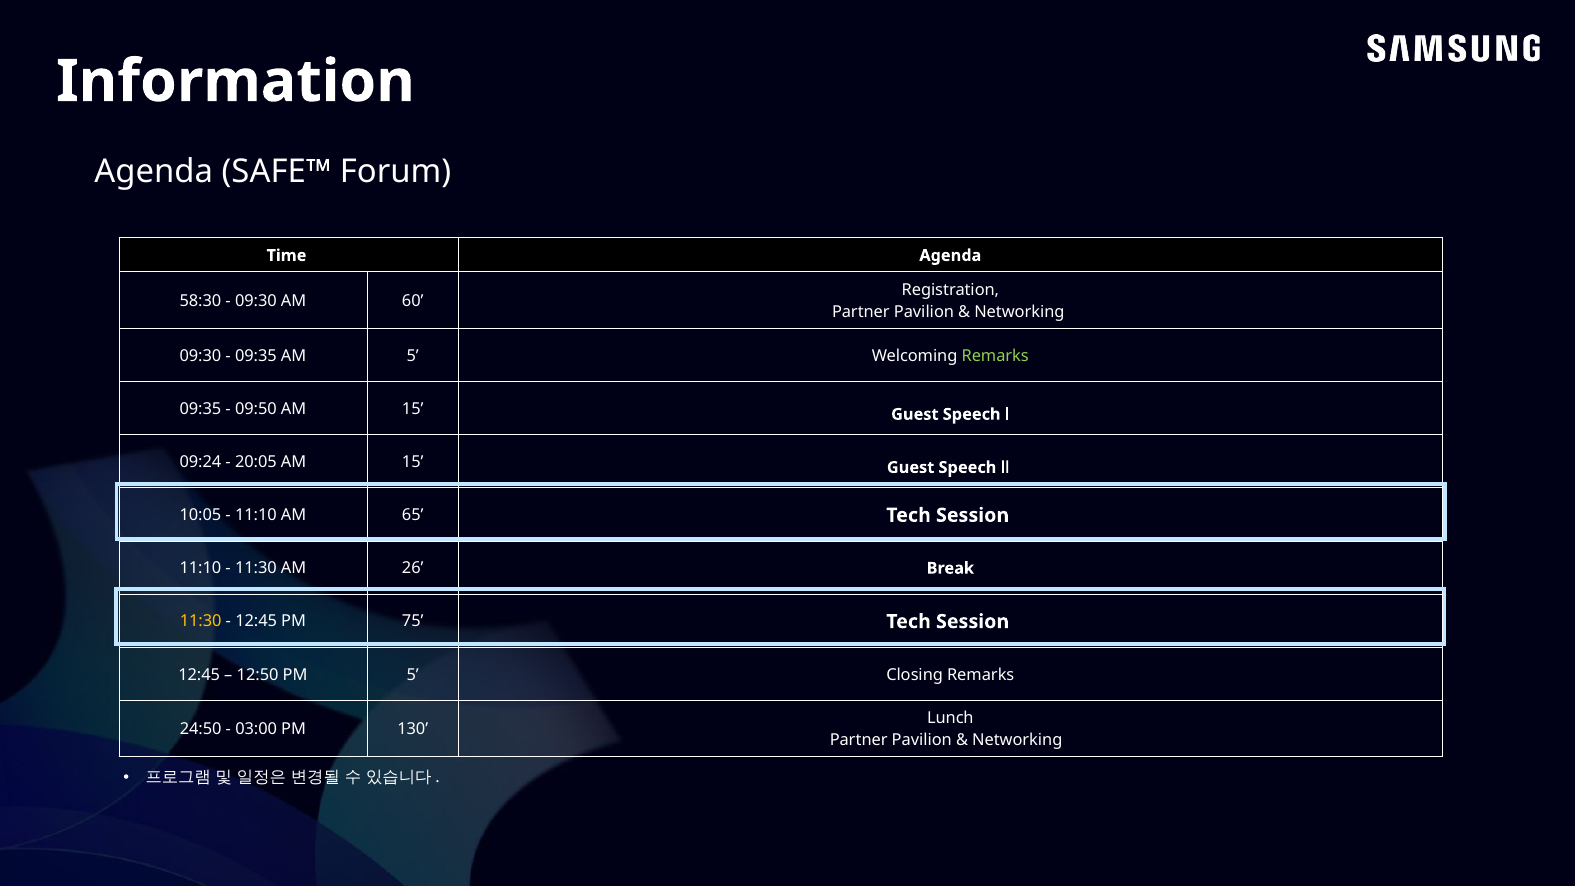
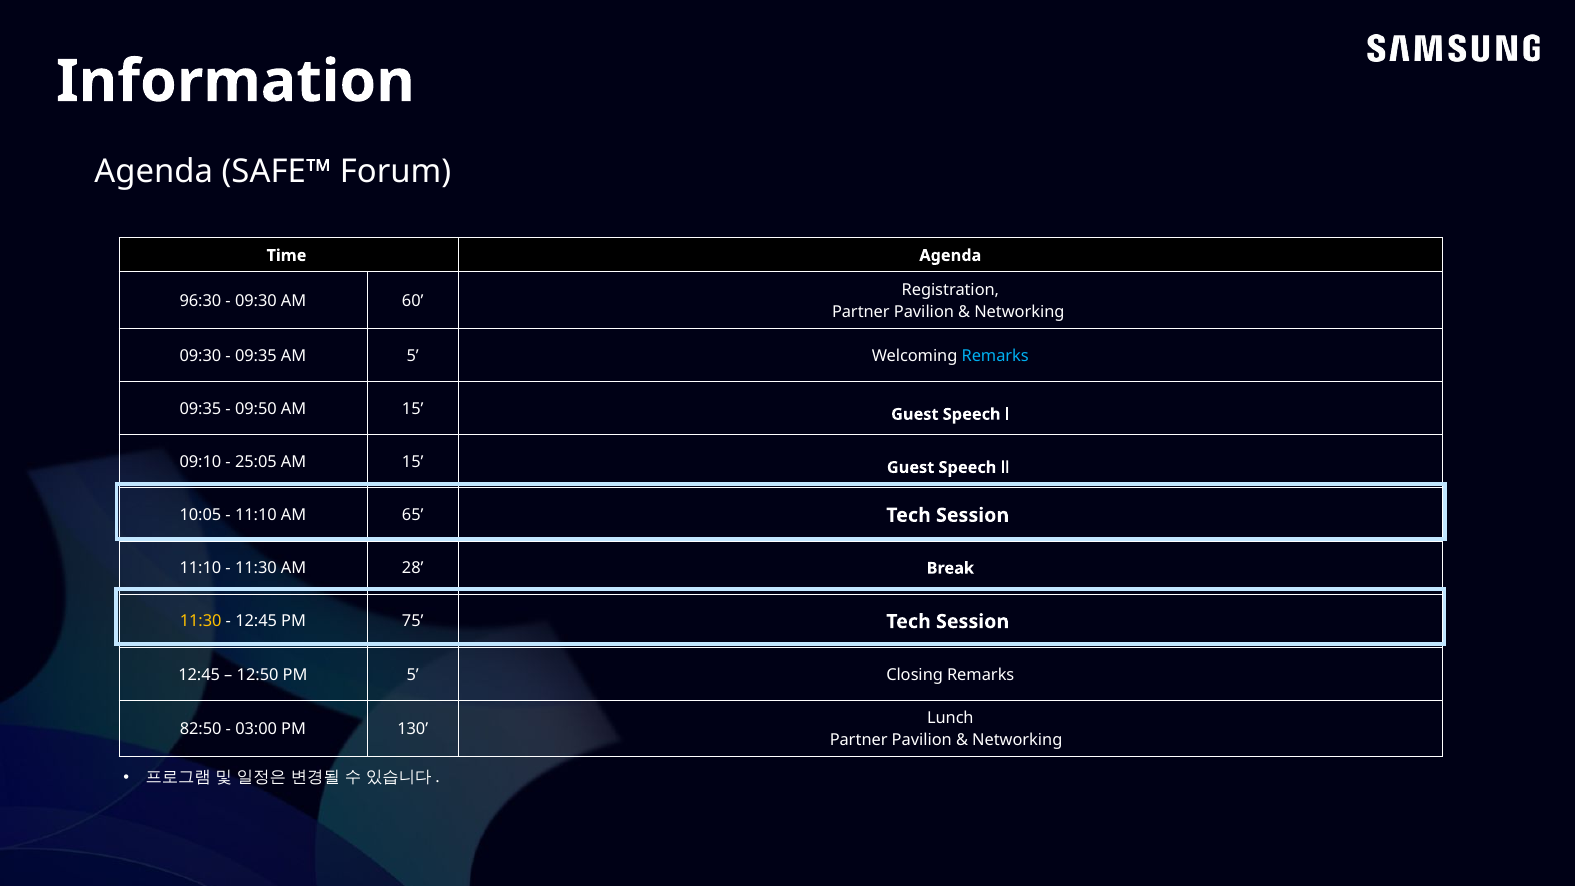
58:30: 58:30 -> 96:30
Remarks at (995, 356) colour: light green -> light blue
09:24: 09:24 -> 09:10
20:05: 20:05 -> 25:05
26: 26 -> 28
24:50: 24:50 -> 82:50
